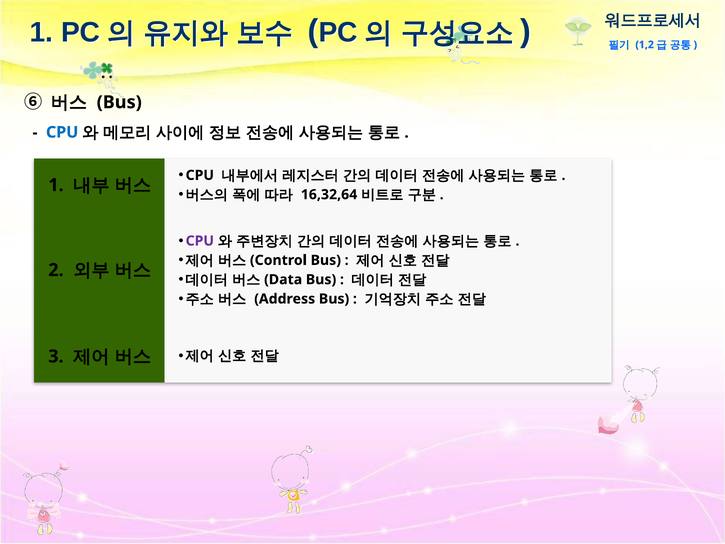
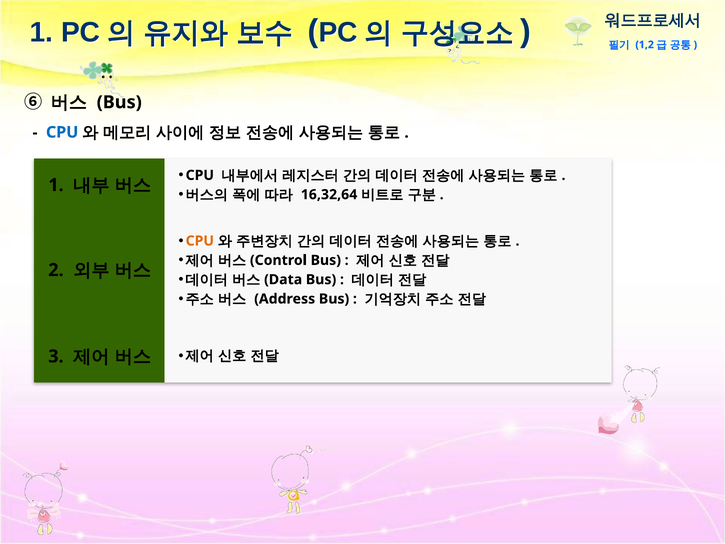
CPU at (200, 241) colour: purple -> orange
